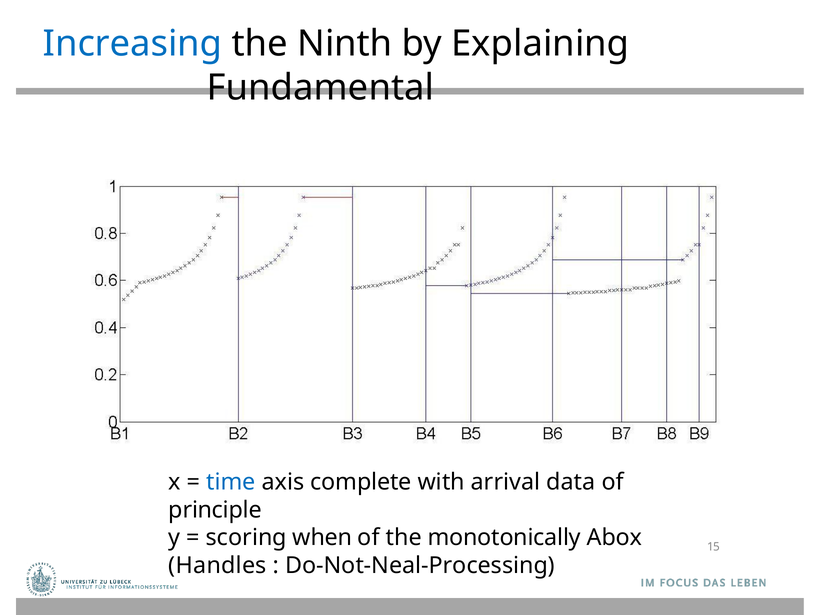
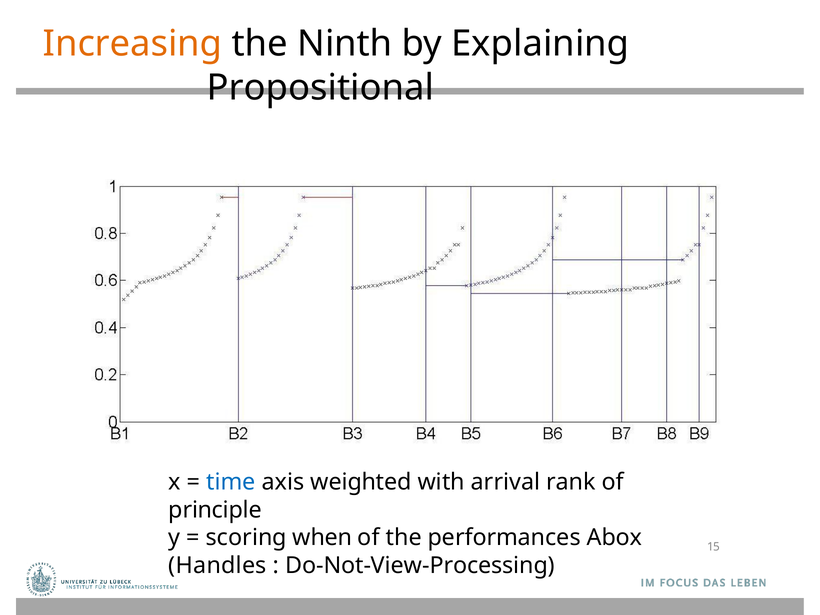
Increasing colour: blue -> orange
Fundamental: Fundamental -> Propositional
complete: complete -> weighted
data: data -> rank
monotonically: monotonically -> performances
Do-Not-Neal-Processing: Do-Not-Neal-Processing -> Do-Not-View-Processing
